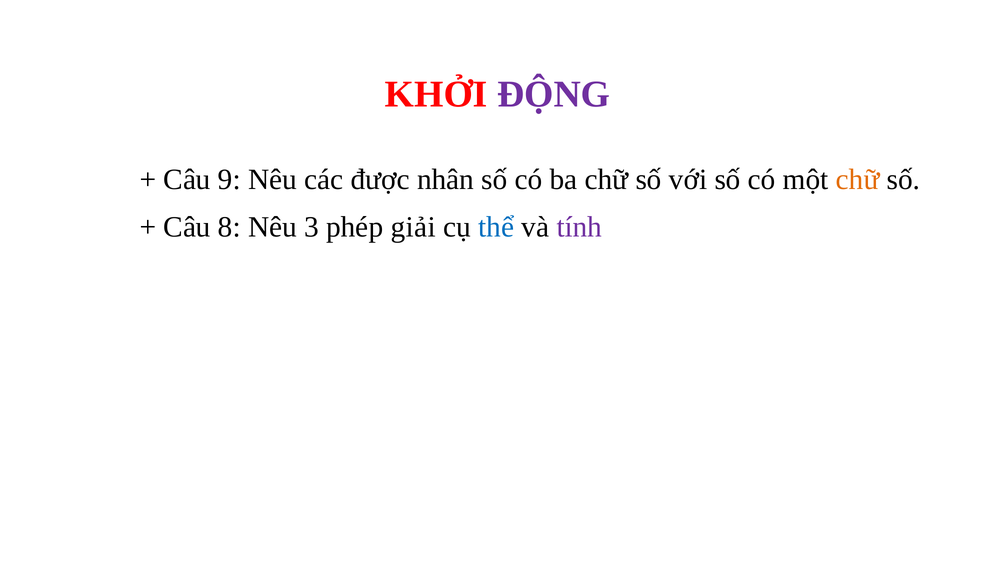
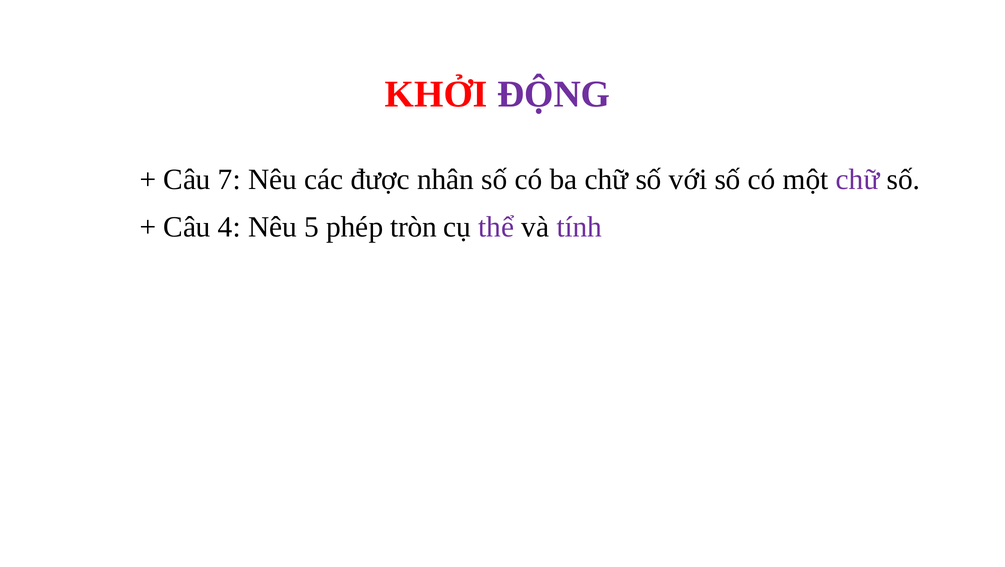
9: 9 -> 7
chữ at (858, 180) colour: orange -> purple
8: 8 -> 4
3: 3 -> 5
giải: giải -> tròn
thể colour: blue -> purple
